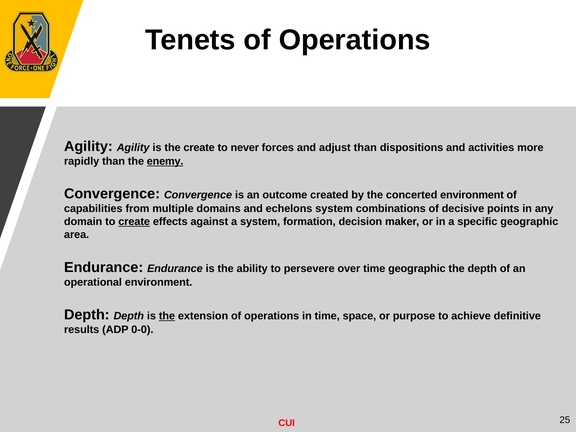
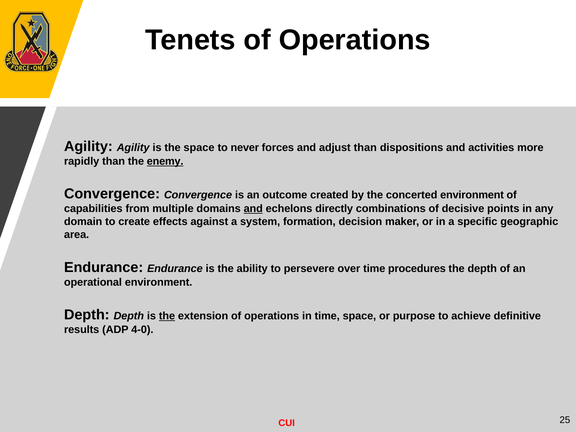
the create: create -> space
and at (253, 209) underline: none -> present
echelons system: system -> directly
create at (134, 222) underline: present -> none
time geographic: geographic -> procedures
0-0: 0-0 -> 4-0
